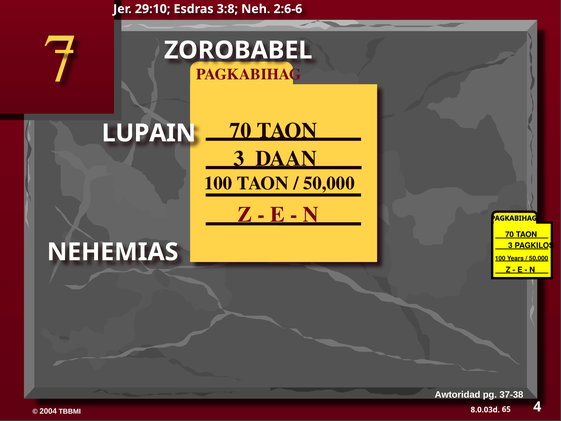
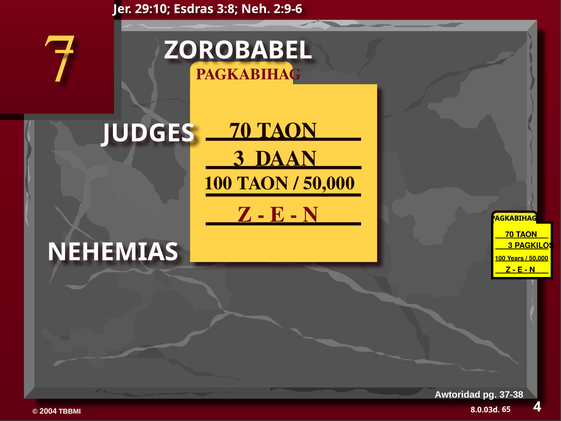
2:6-6: 2:6-6 -> 2:9-6
LUPAIN: LUPAIN -> JUDGES
